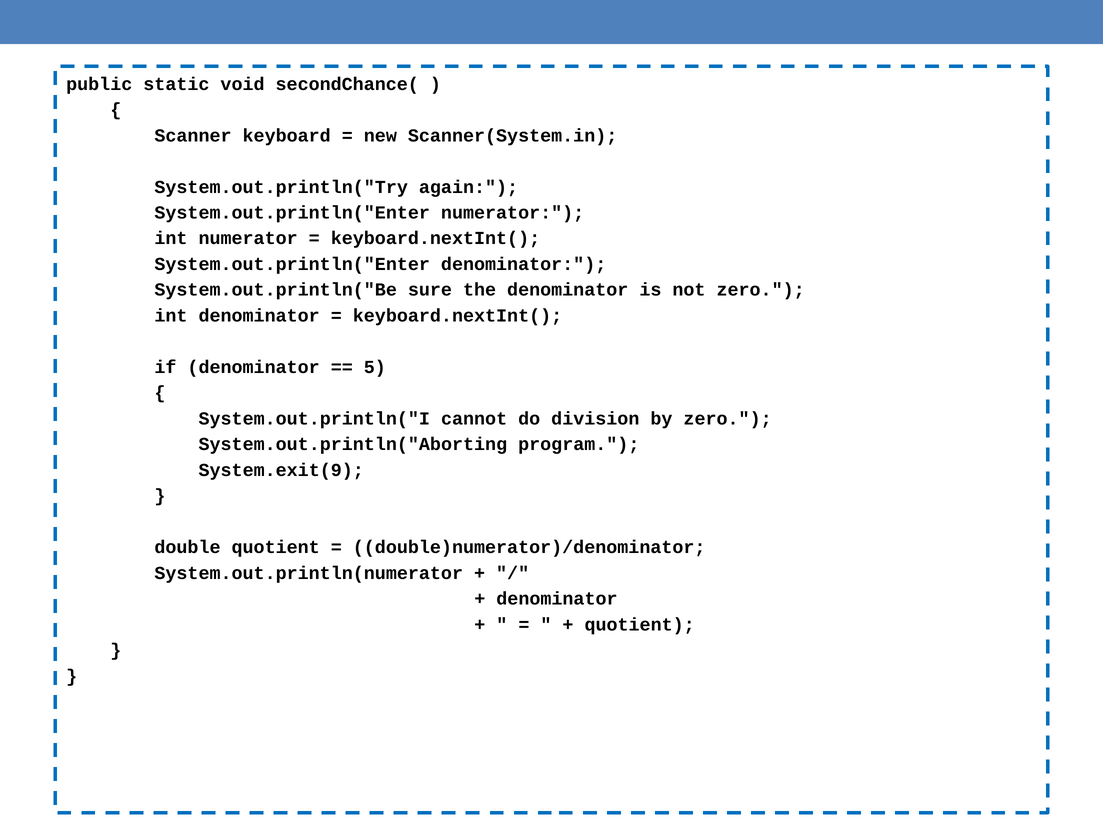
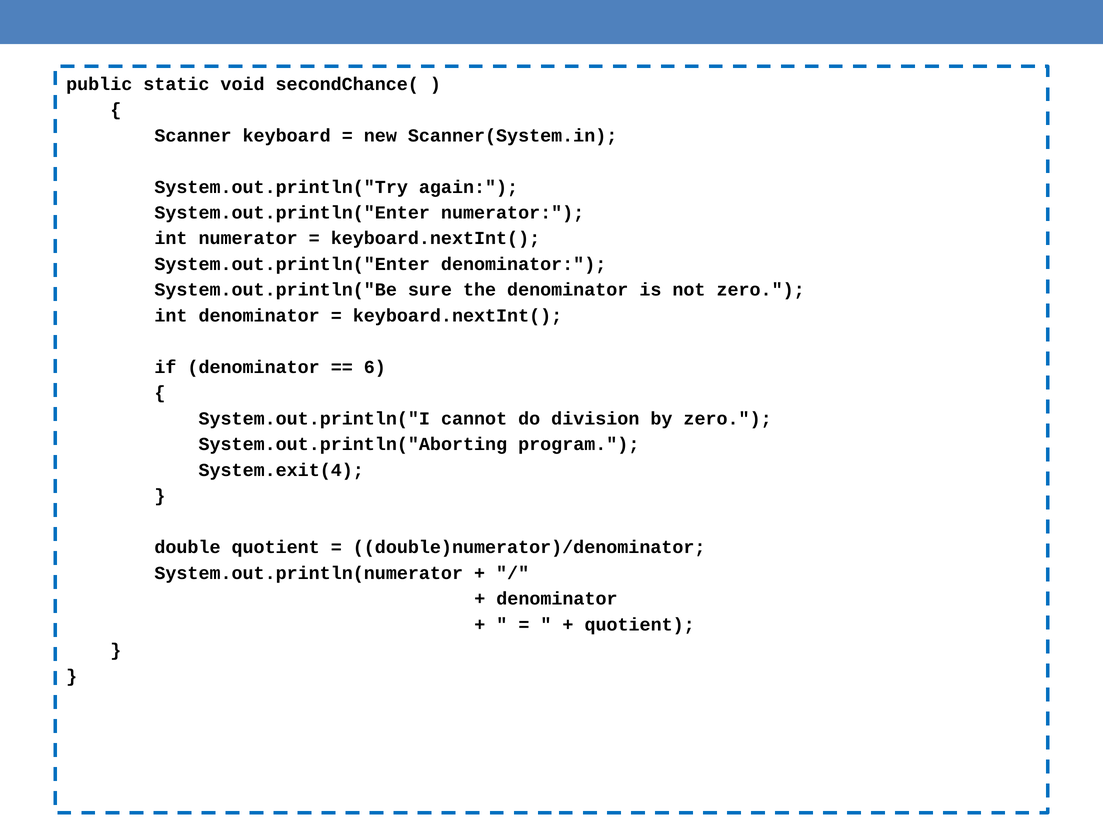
5: 5 -> 6
System.exit(9: System.exit(9 -> System.exit(4
